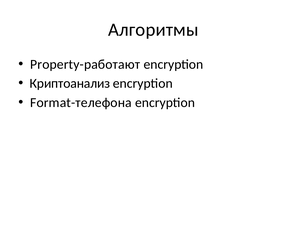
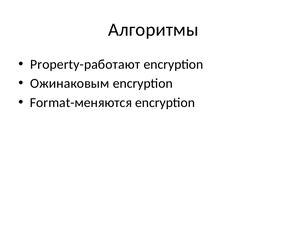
Криптоанализ: Криптоанализ -> Ожинаковым
Format-телефона: Format-телефона -> Format-меняются
